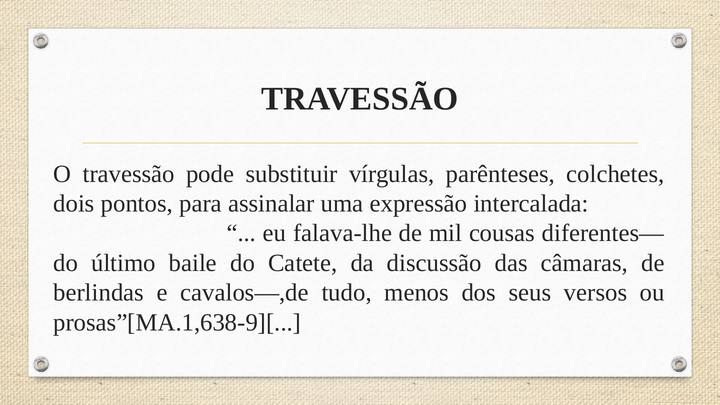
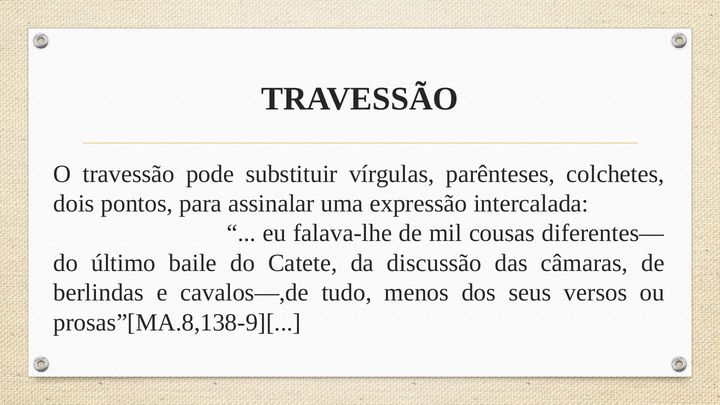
prosas”[MA.1,638-9][: prosas”[MA.1,638-9][ -> prosas”[MA.8,138-9][
